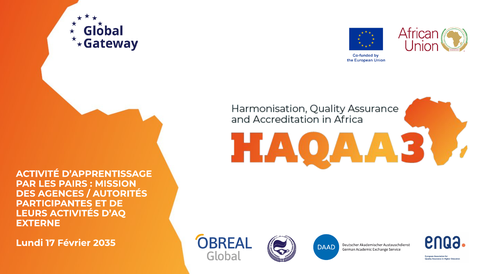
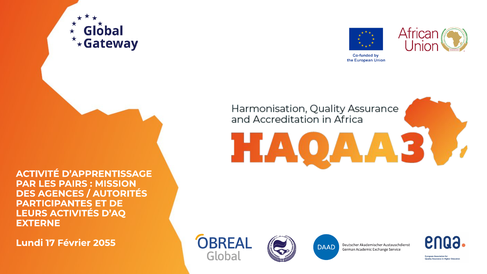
2035: 2035 -> 2055
